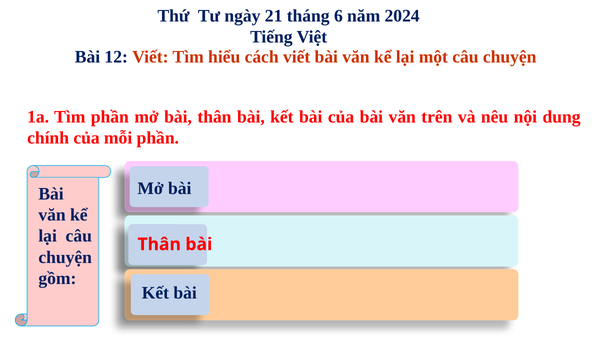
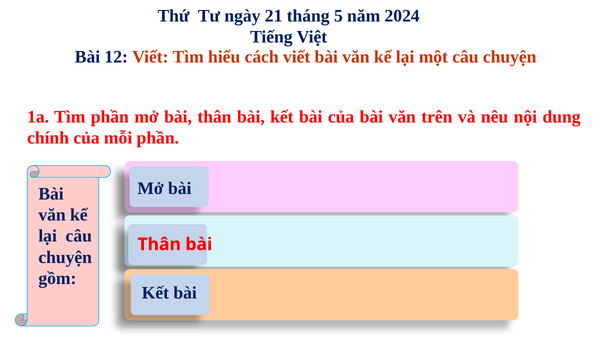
6: 6 -> 5
